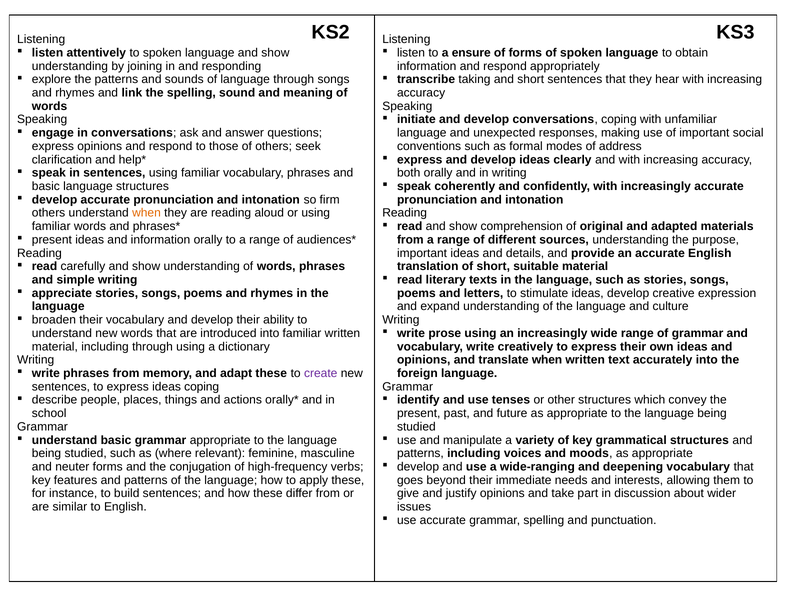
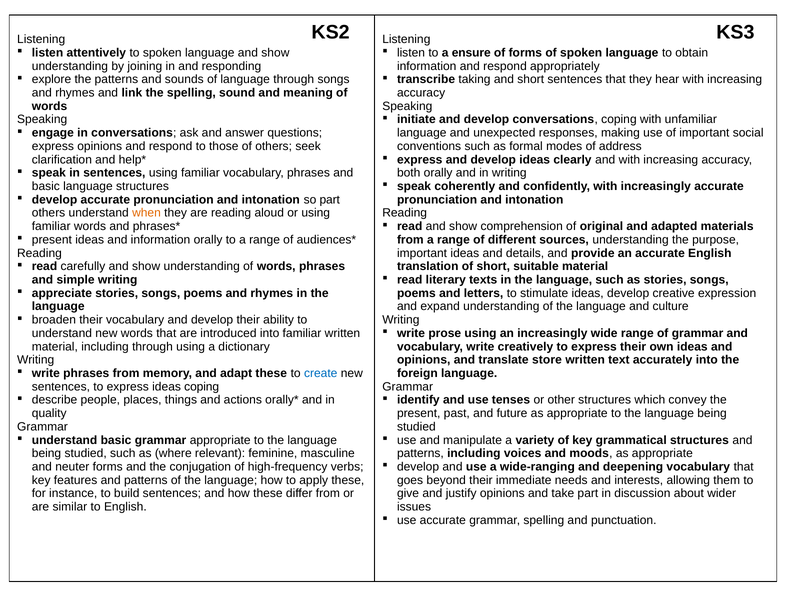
so firm: firm -> part
translate when: when -> store
create colour: purple -> blue
school: school -> quality
